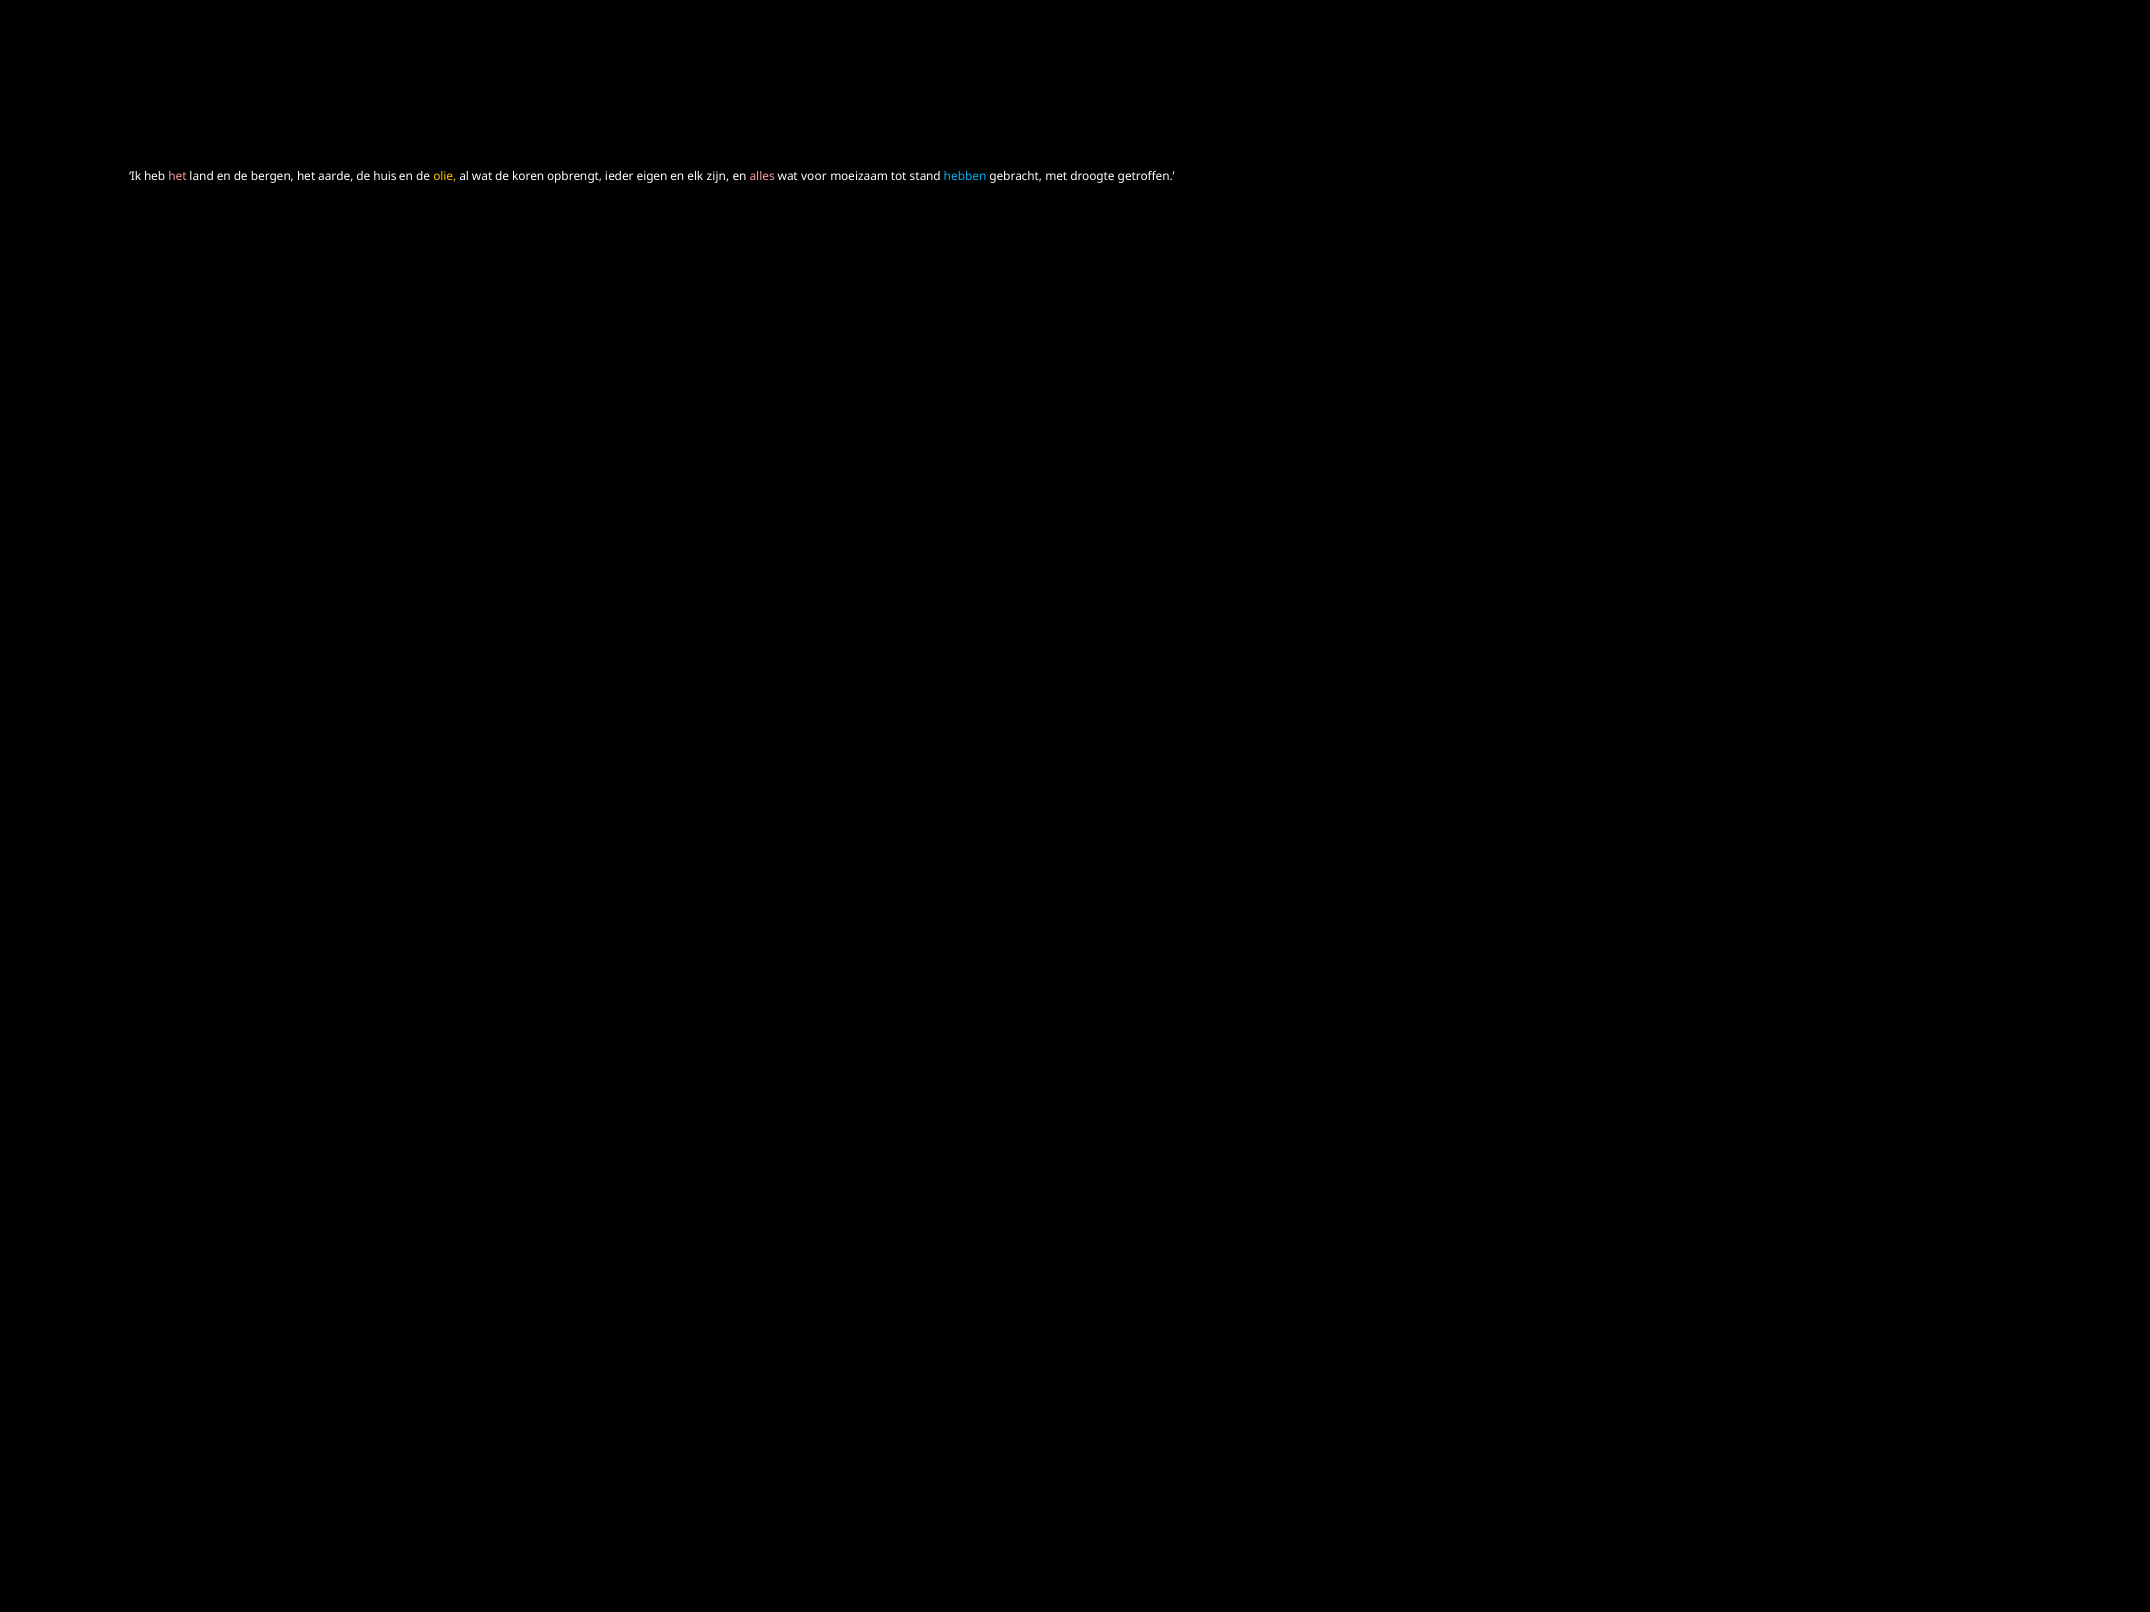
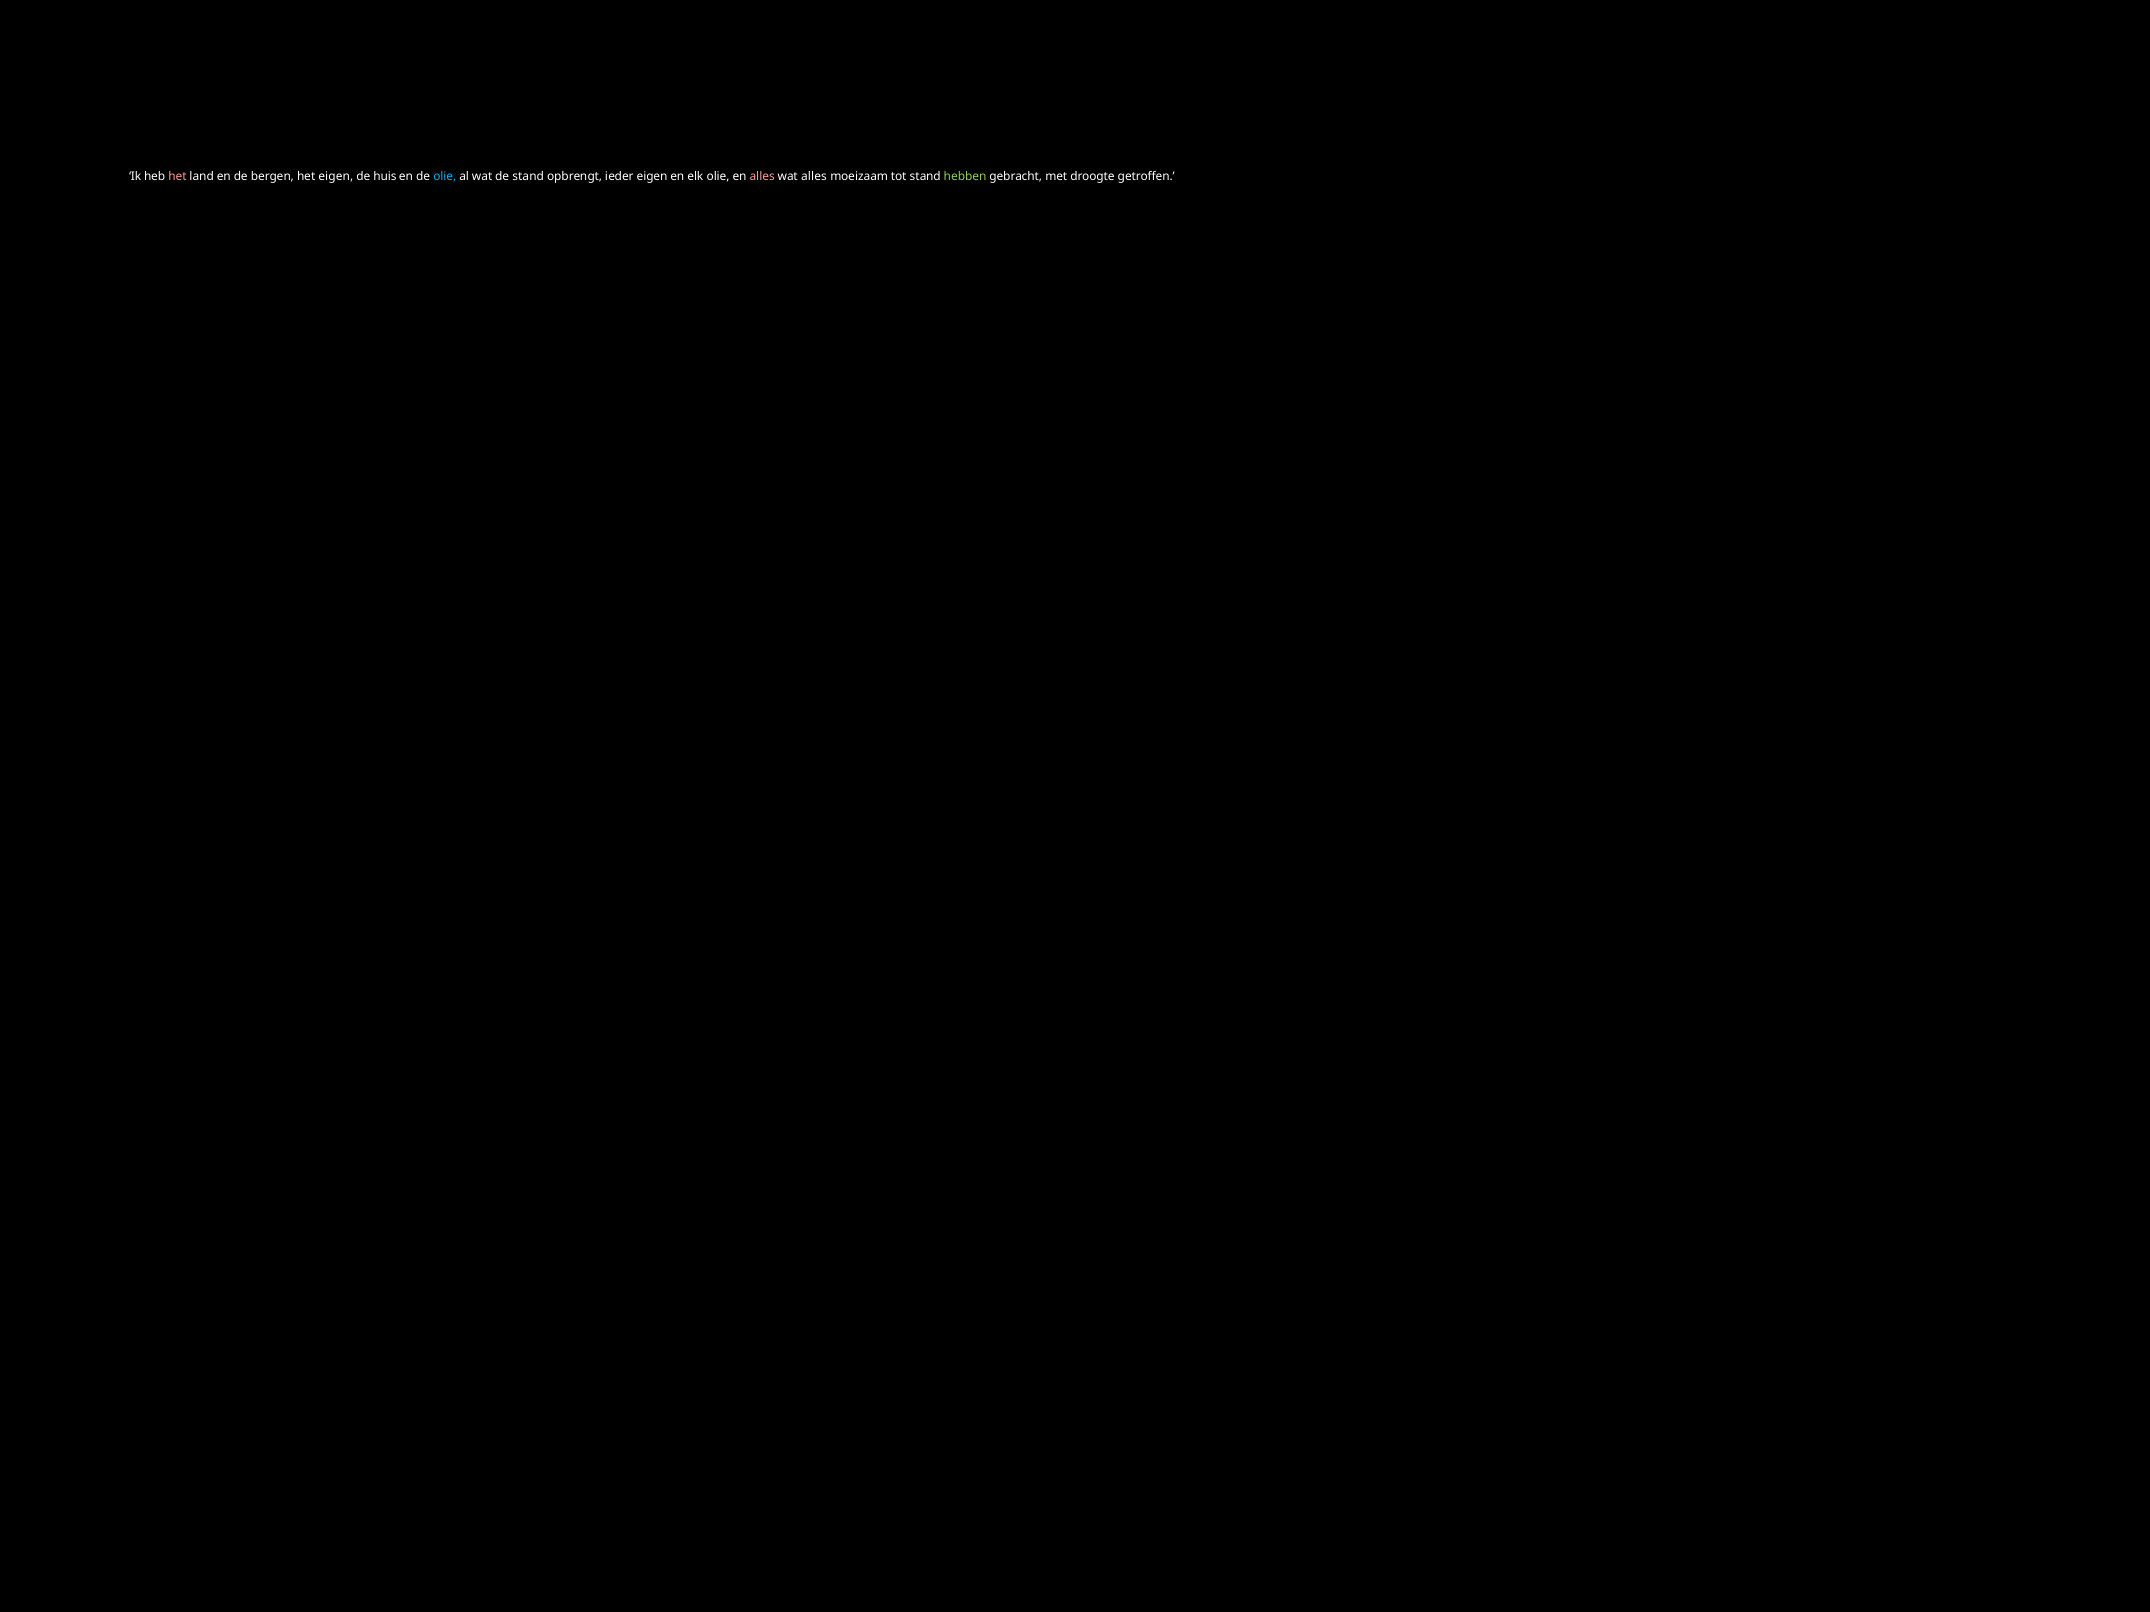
het aarde: aarde -> eigen
olie at (445, 177) colour: yellow -> light blue
de koren: koren -> stand
elk zijn: zijn -> olie
wat voor: voor -> alles
hebben colour: light blue -> light green
